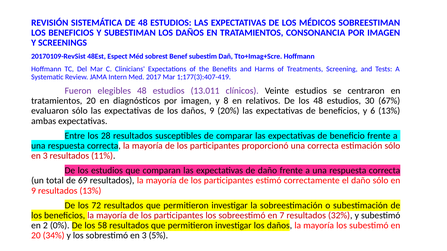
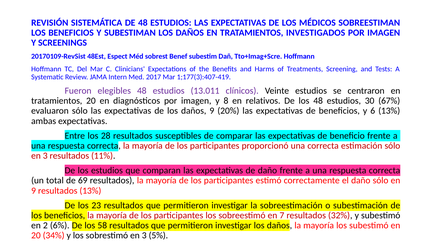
CONSONANCIA: CONSONANCIA -> INVESTIGADOS
72: 72 -> 23
0%: 0% -> 6%
